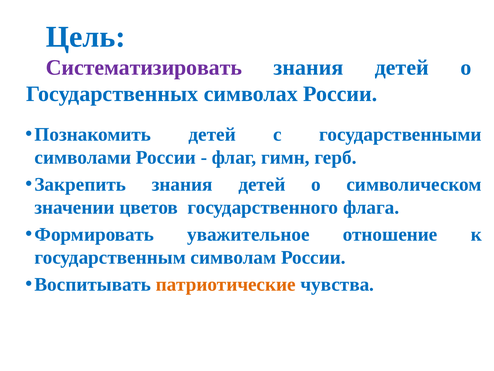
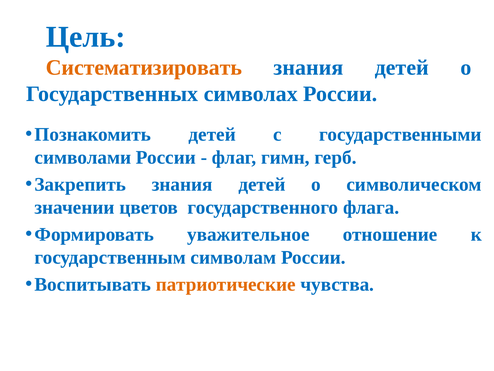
Систематизировать colour: purple -> orange
